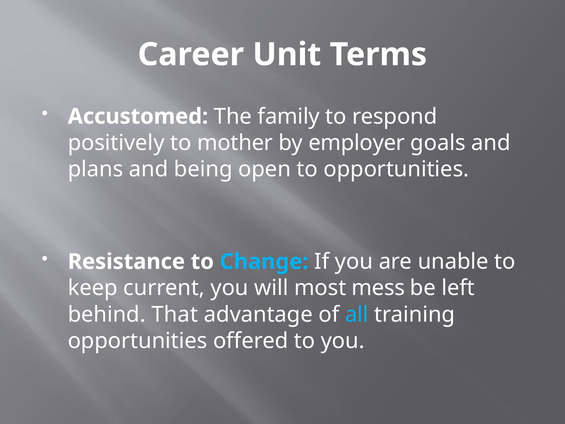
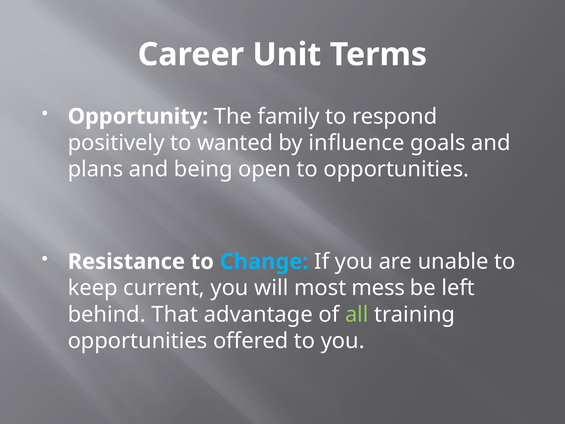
Accustomed: Accustomed -> Opportunity
mother: mother -> wanted
employer: employer -> influence
all colour: light blue -> light green
